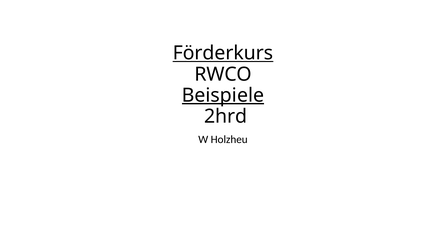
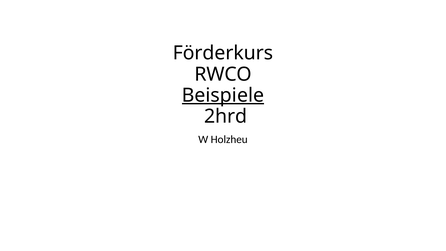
Förderkurs underline: present -> none
